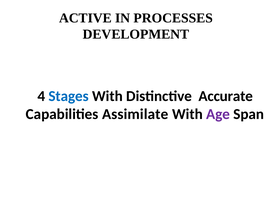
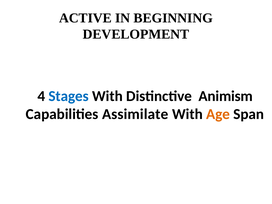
PROCESSES: PROCESSES -> BEGINNING
Accurate: Accurate -> Animism
Age colour: purple -> orange
